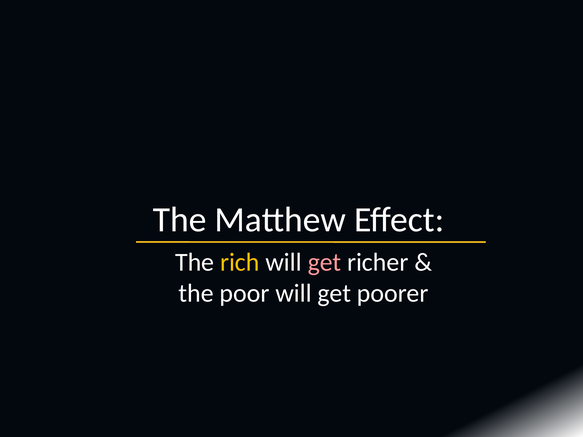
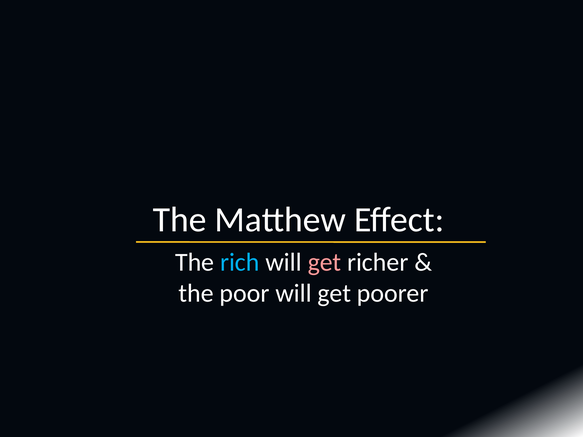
rich colour: yellow -> light blue
